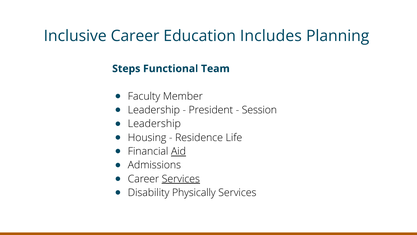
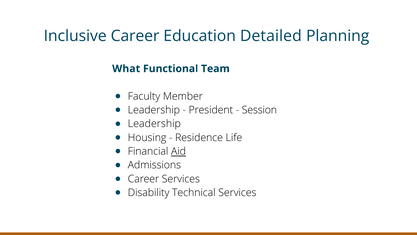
Includes: Includes -> Detailed
Steps: Steps -> What
Services at (181, 179) underline: present -> none
Physically: Physically -> Technical
